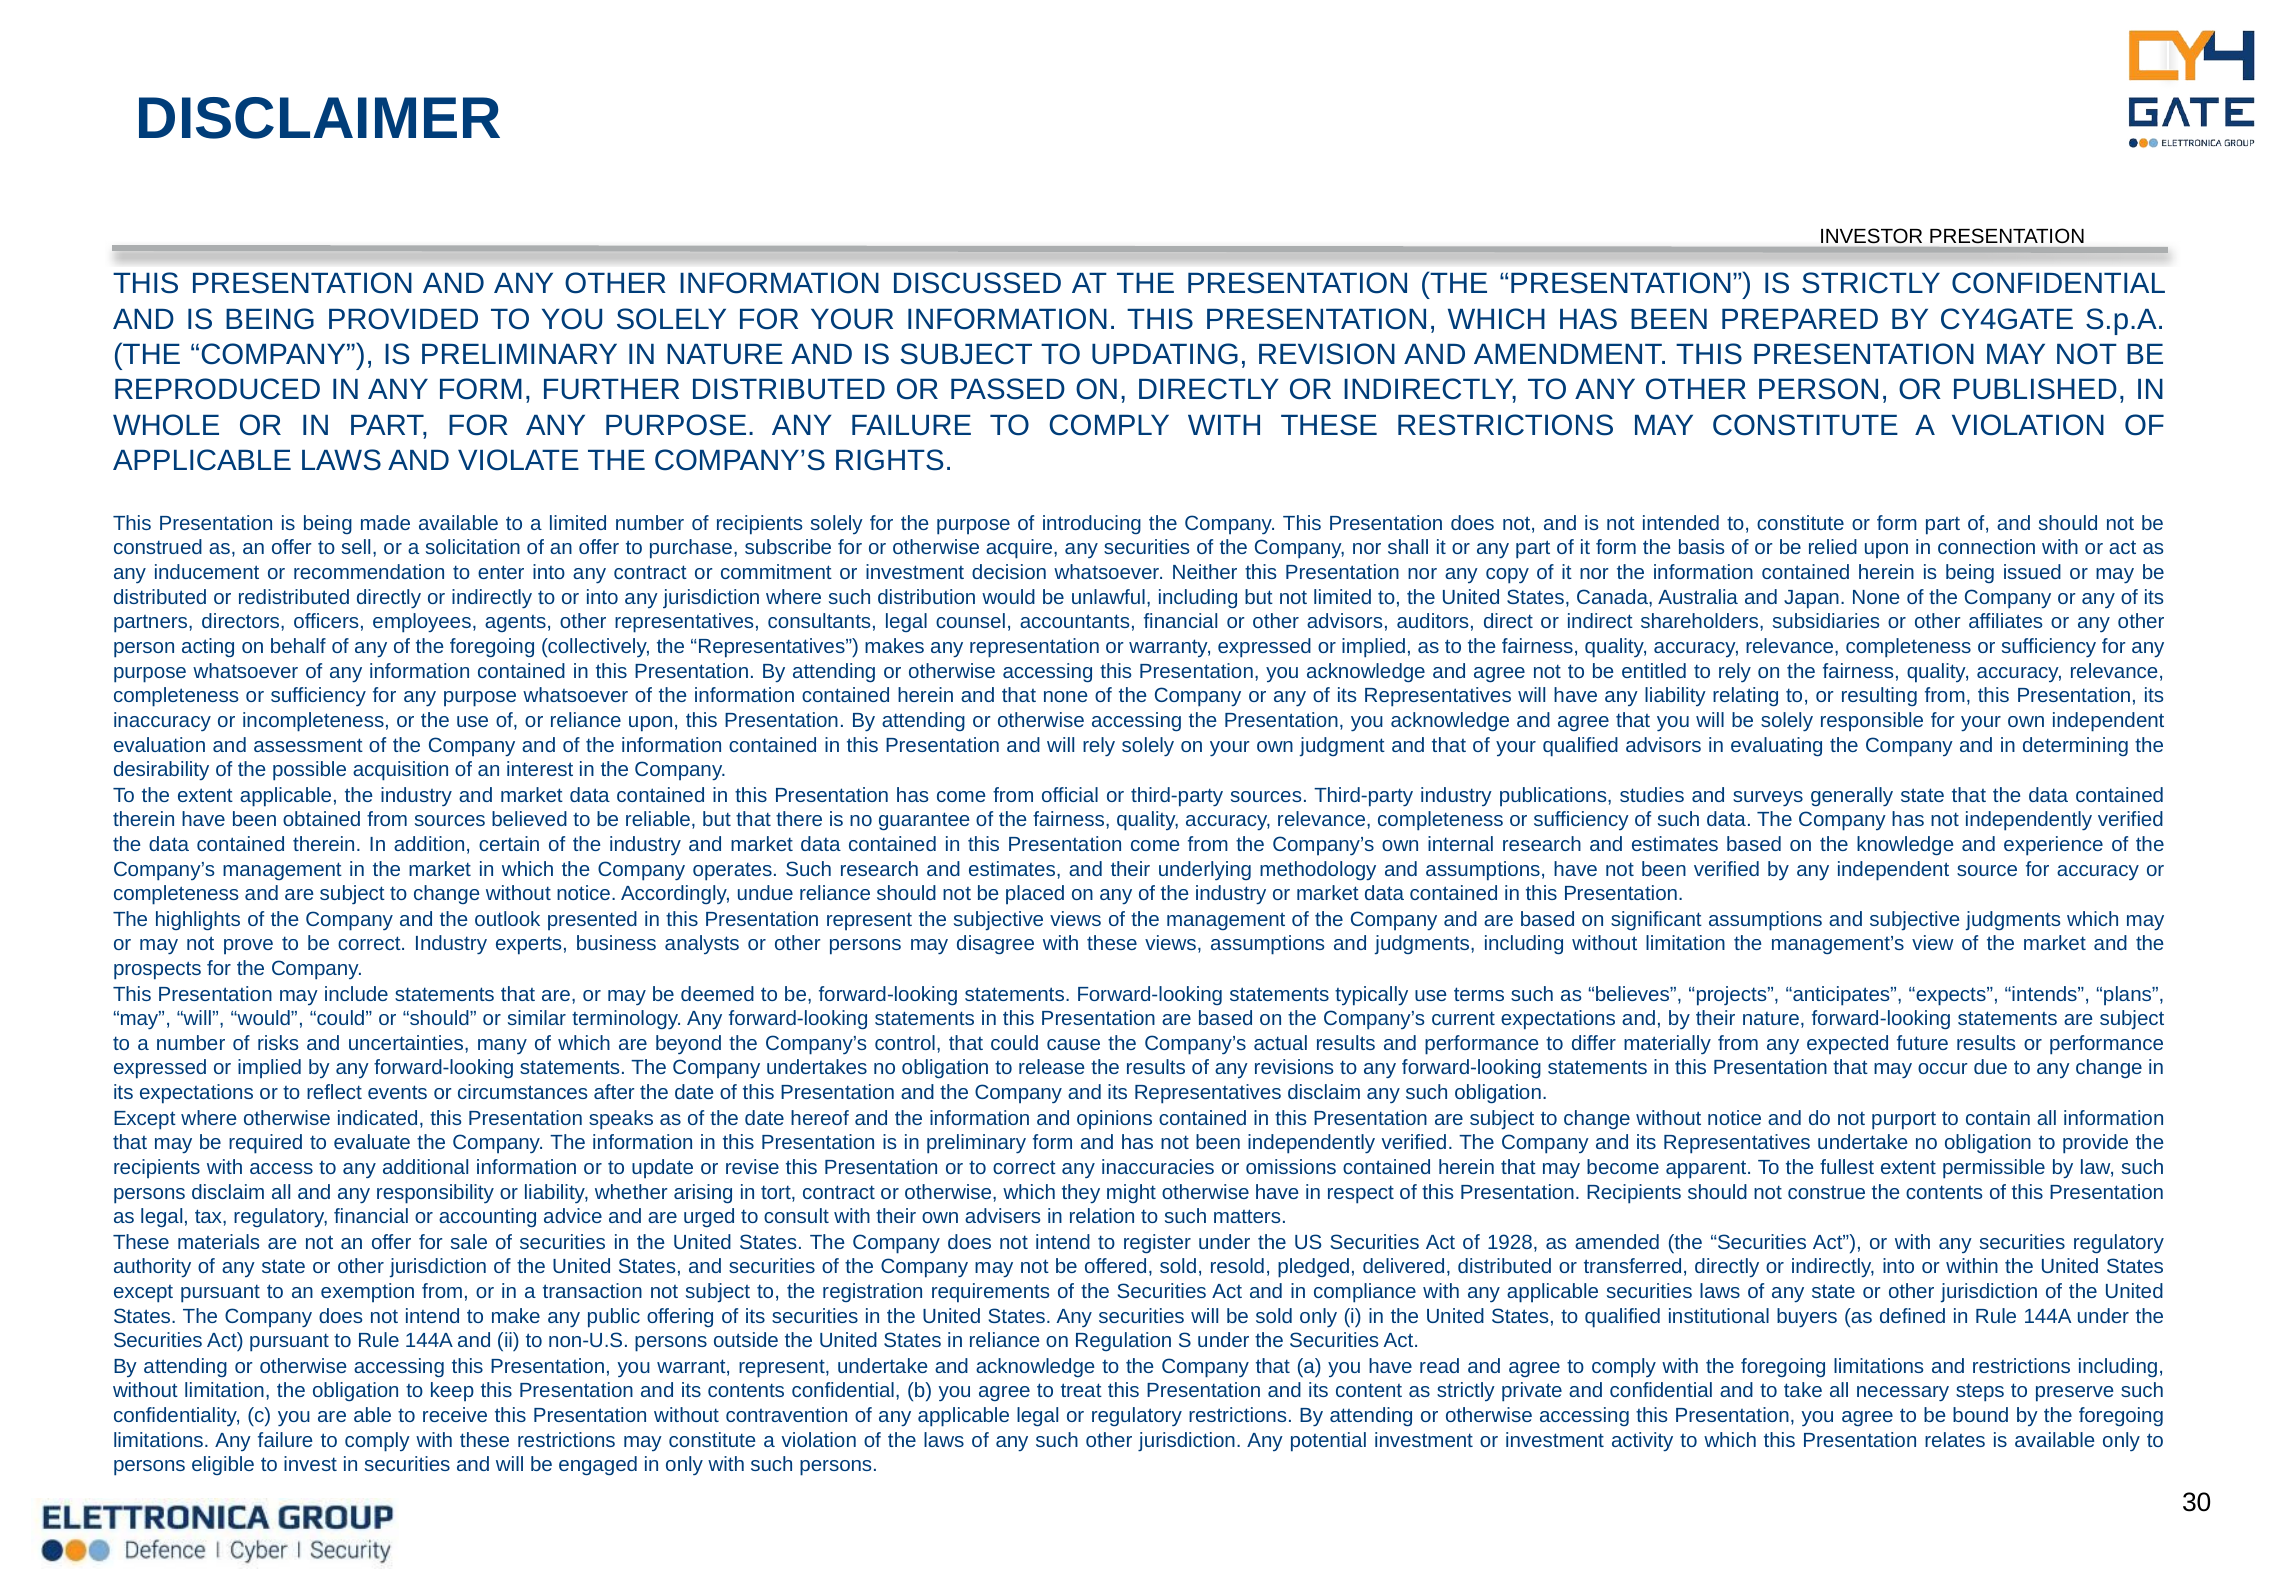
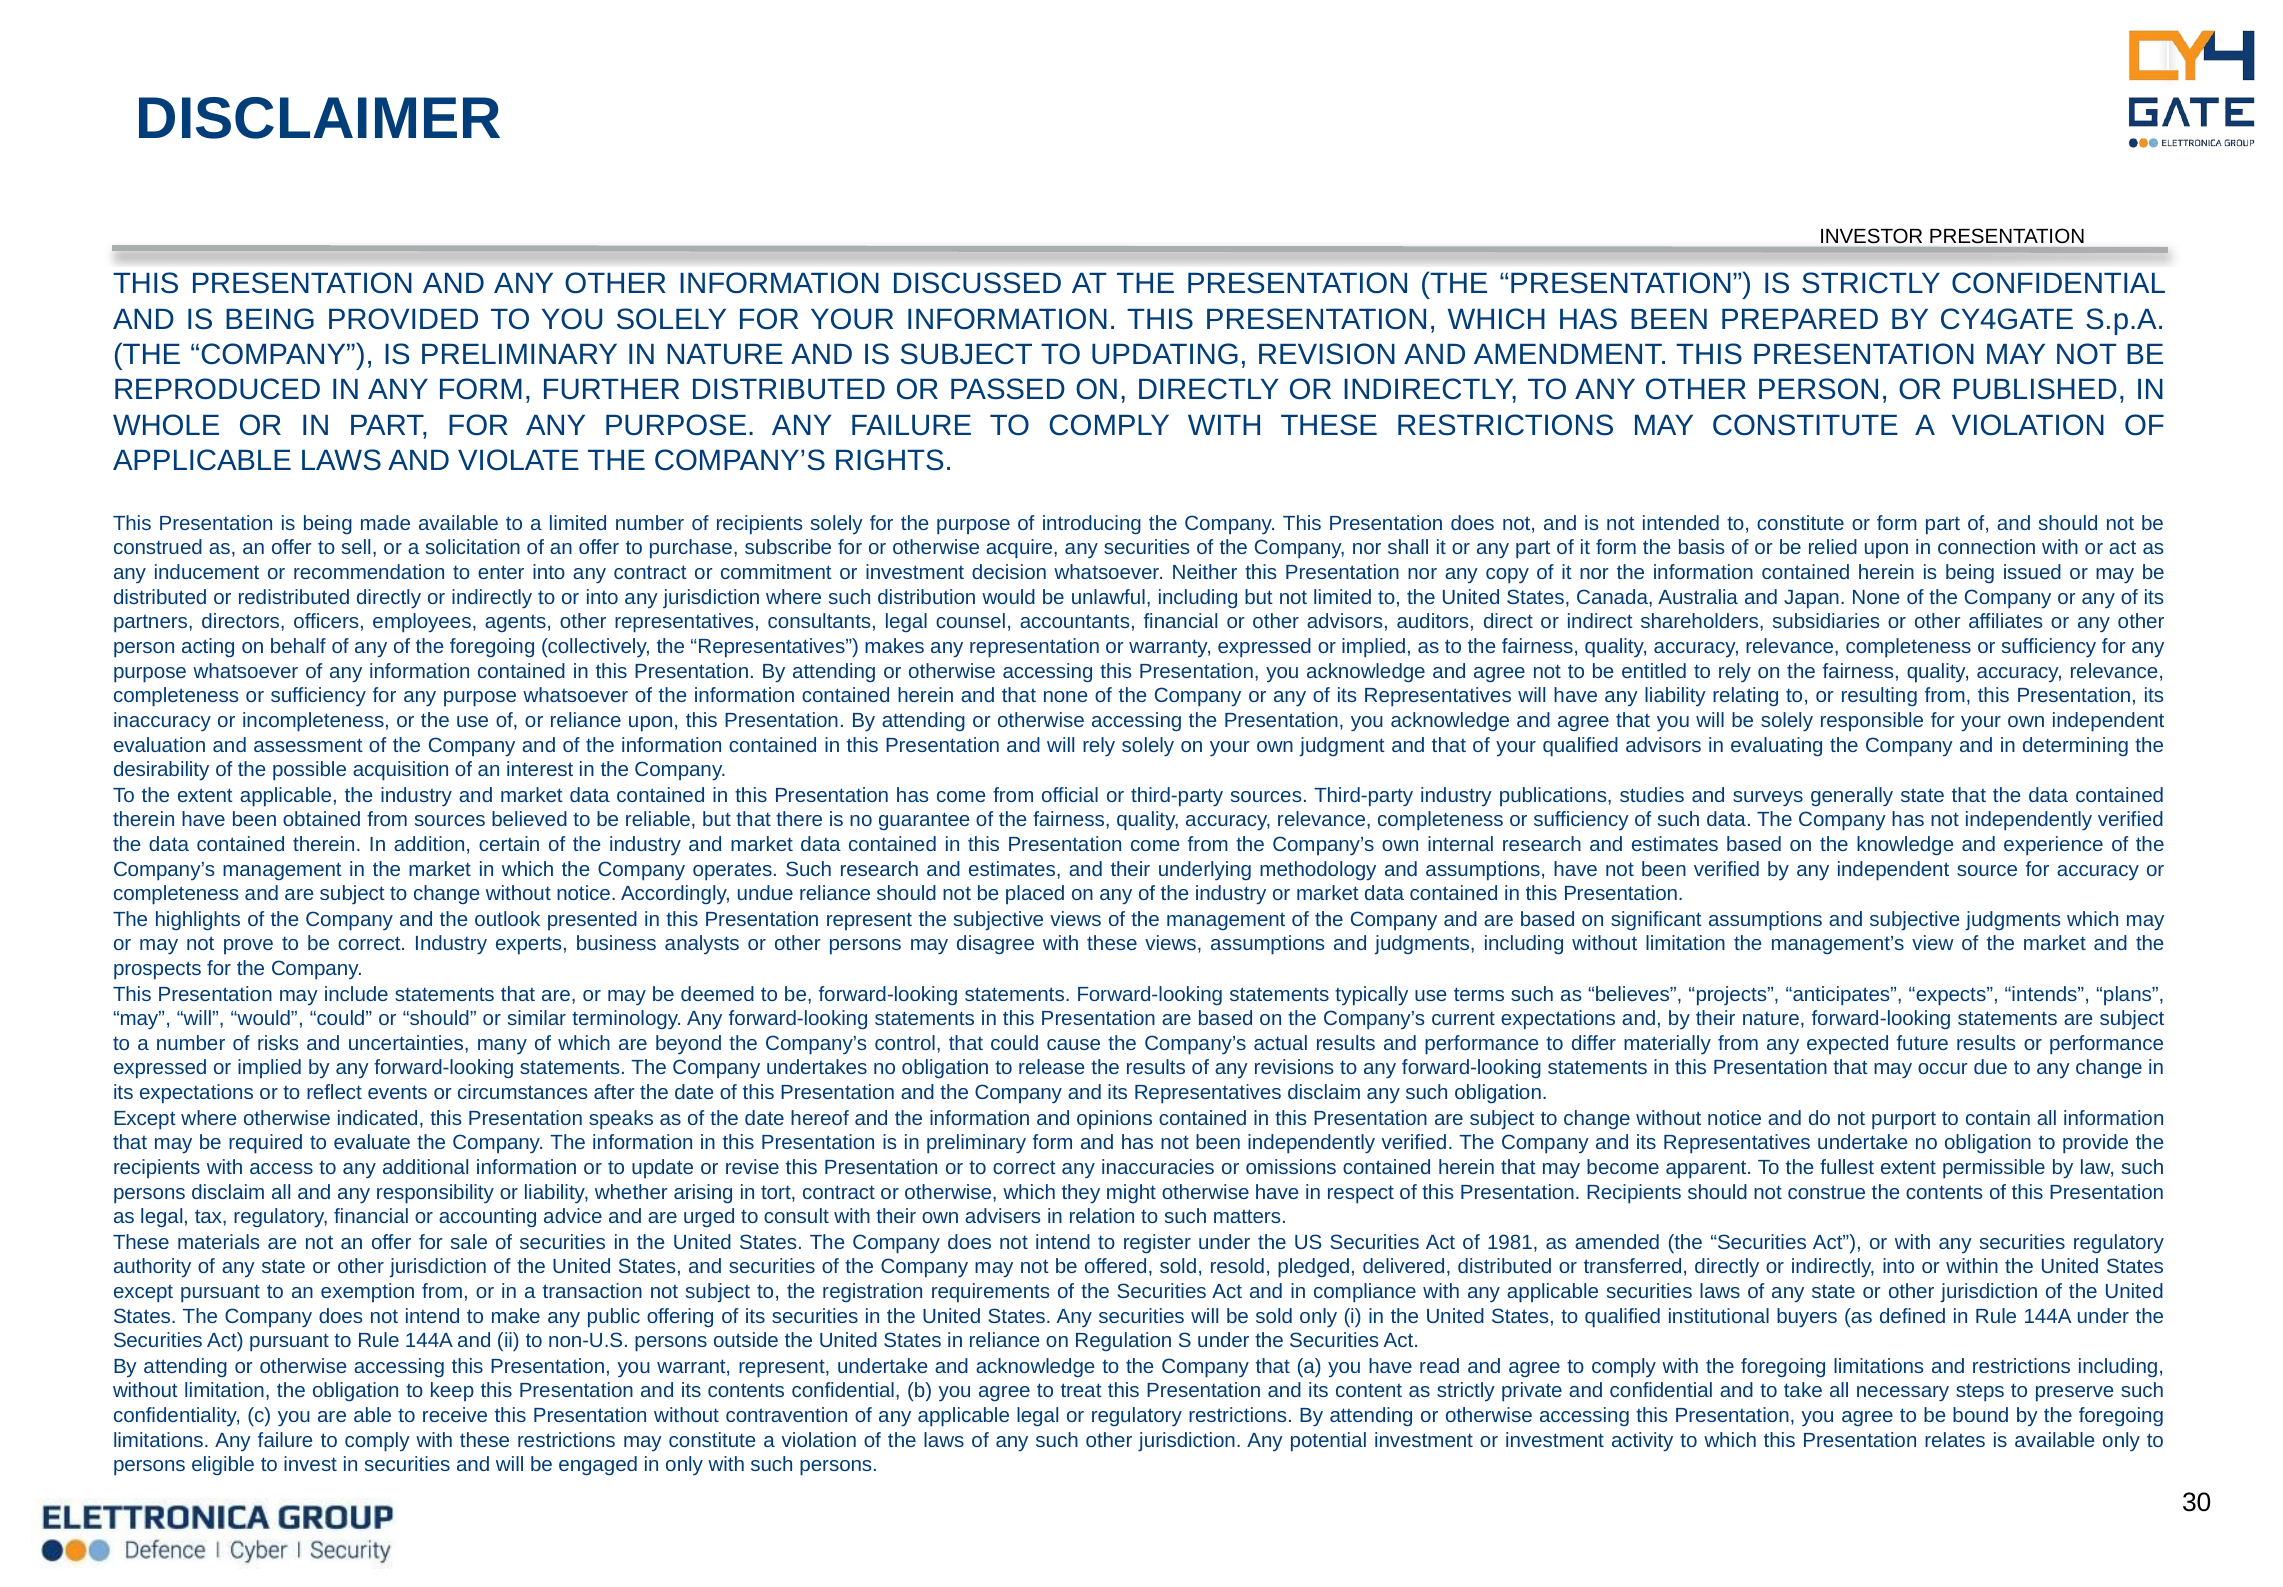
1928: 1928 -> 1981
